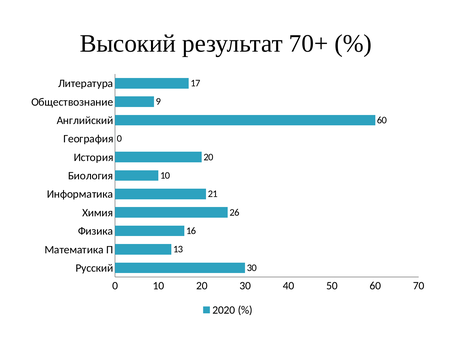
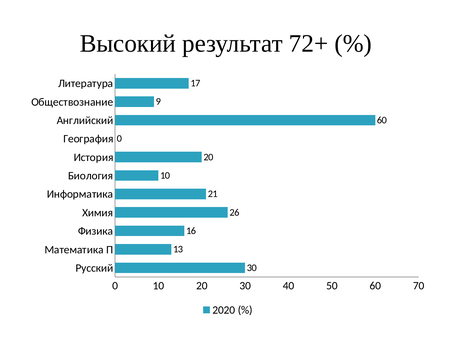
70+: 70+ -> 72+
